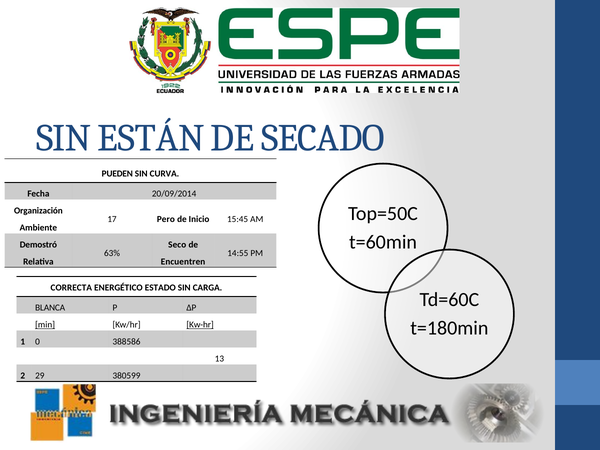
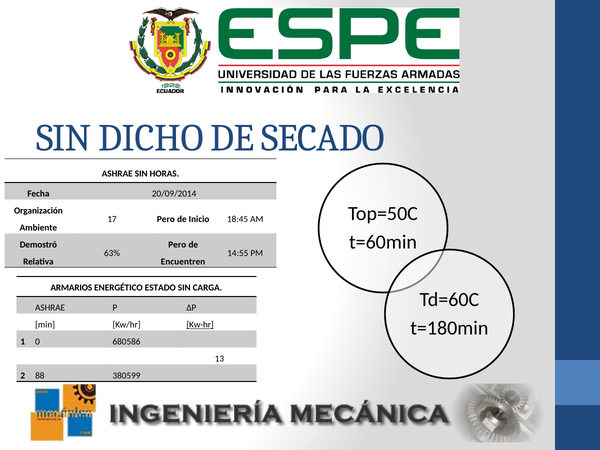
ESTÁN: ESTÁN -> DICHO
PUEDEN at (117, 174): PUEDEN -> ASHRAE
CURVA: CURVA -> HORAS
15:45: 15:45 -> 18:45
Seco at (177, 245): Seco -> Pero
CORRECTA: CORRECTA -> ARMARIOS
BLANCA at (50, 308): BLANCA -> ASHRAE
min underline: present -> none
388586: 388586 -> 680586
29: 29 -> 88
